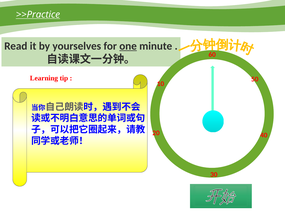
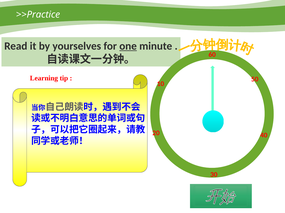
>>Practice underline: present -> none
